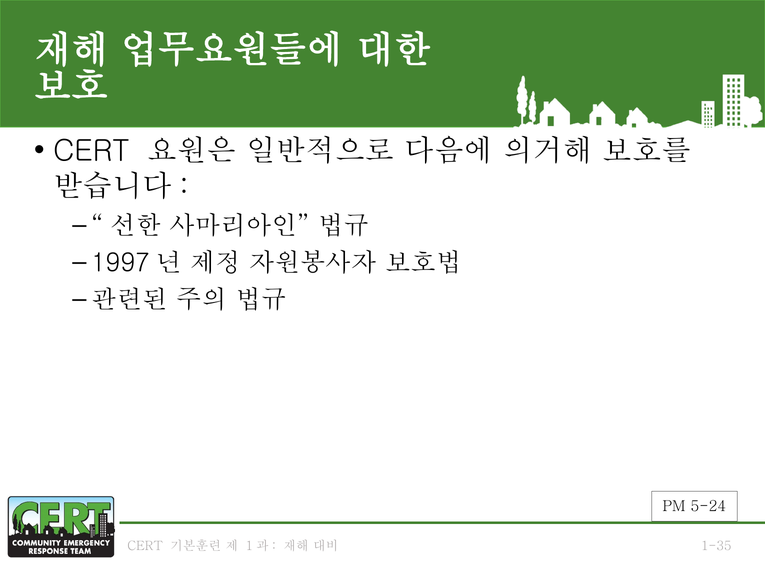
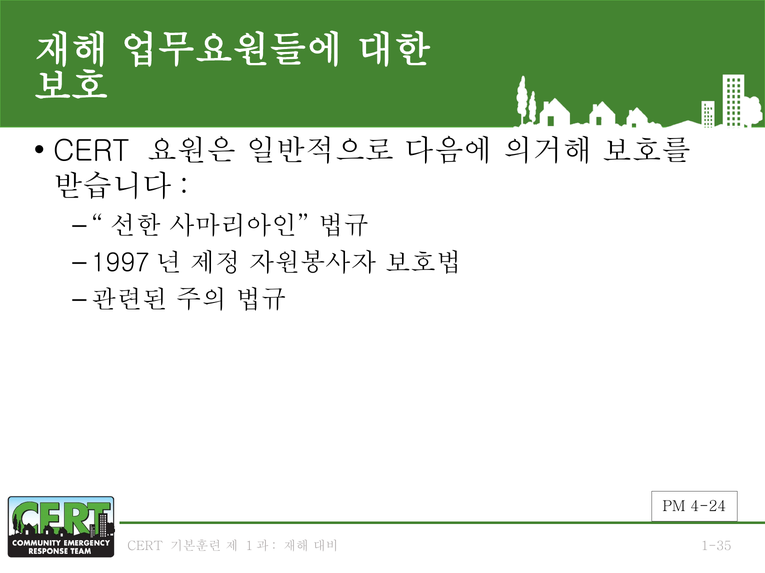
5-24: 5-24 -> 4-24
